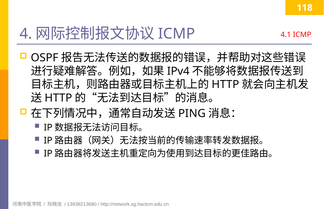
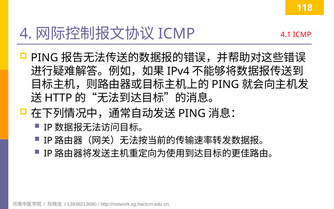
OSPF at (45, 58): OSPF -> PING
HTTP at (225, 84): HTTP -> PING
